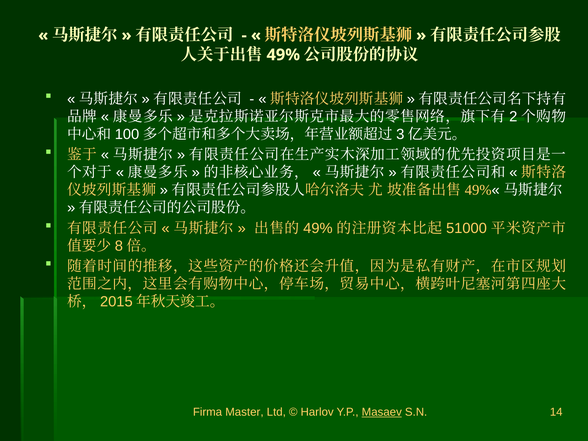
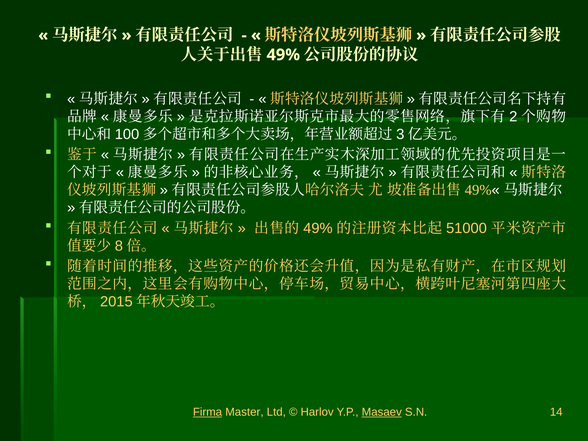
Firma underline: none -> present
